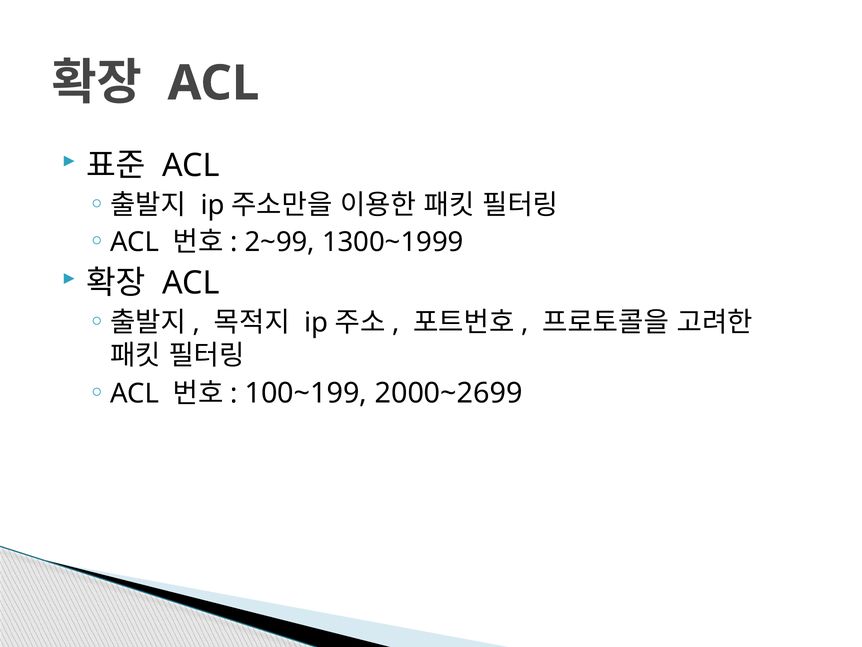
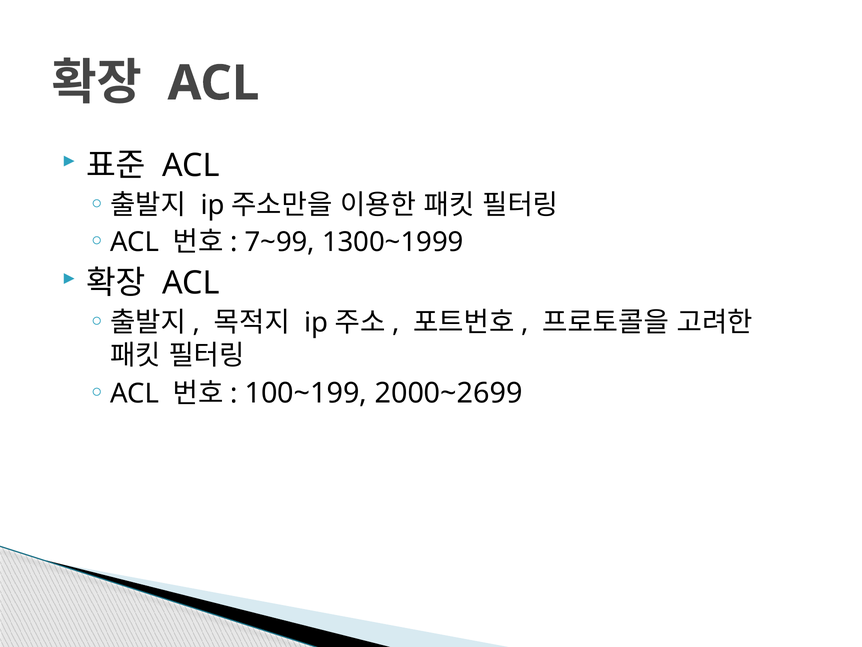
2~99: 2~99 -> 7~99
